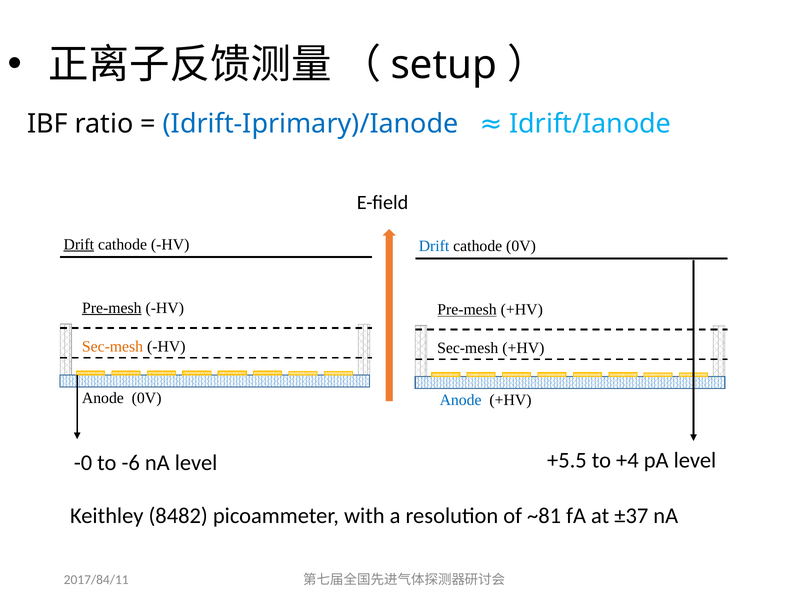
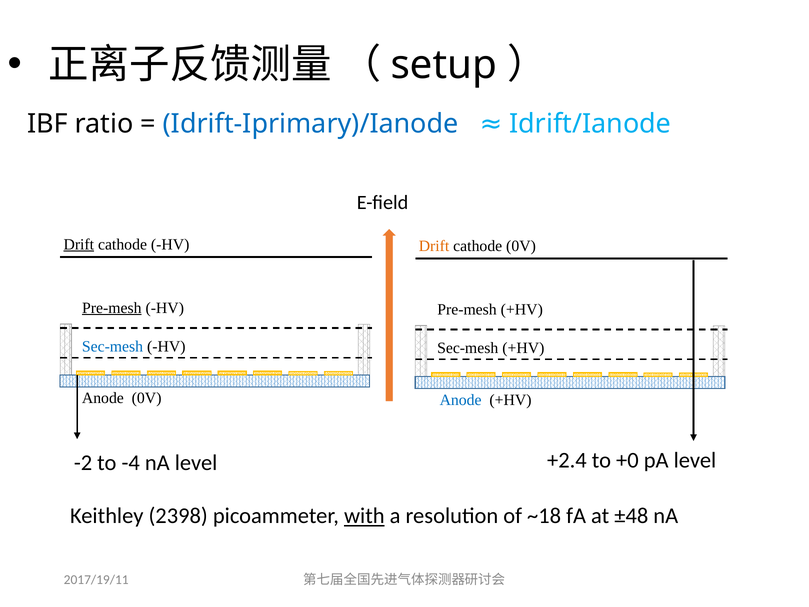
Drift at (434, 246) colour: blue -> orange
Pre-mesh at (467, 309) underline: present -> none
Sec-mesh at (112, 346) colour: orange -> blue
-0: -0 -> -2
-6: -6 -> -4
+5.5: +5.5 -> +2.4
+4: +4 -> +0
8482: 8482 -> 2398
with underline: none -> present
~81: ~81 -> ~18
±37: ±37 -> ±48
2017/84/11: 2017/84/11 -> 2017/19/11
